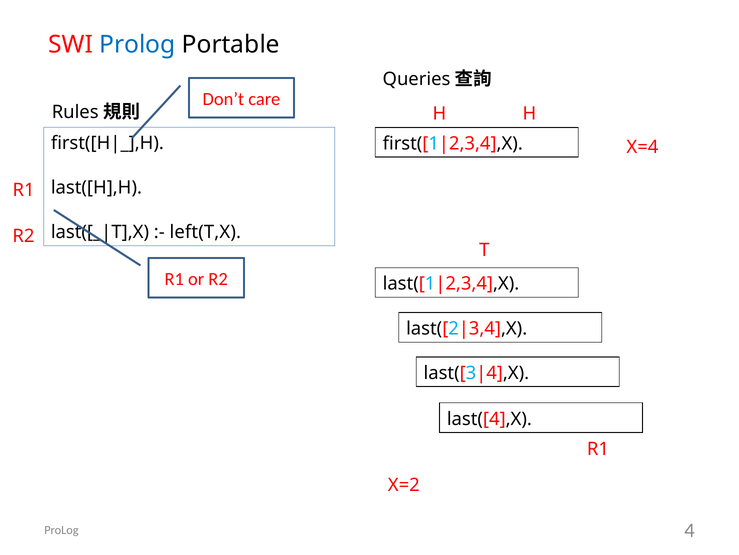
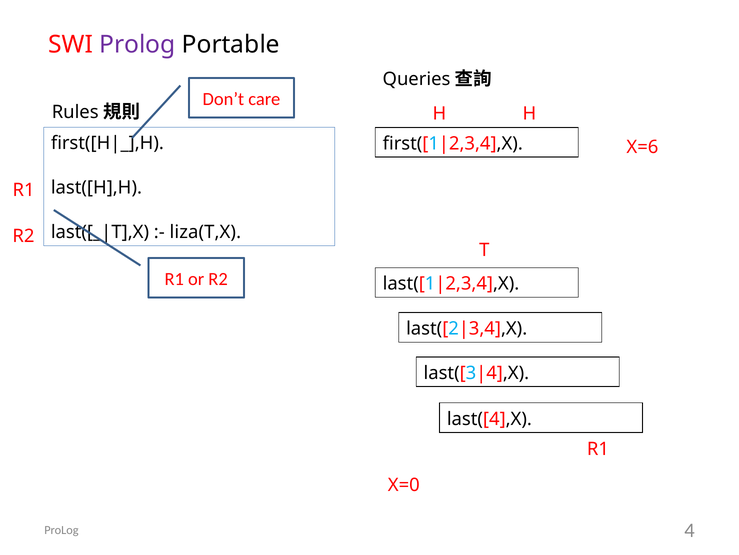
Prolog at (137, 45) colour: blue -> purple
X=4: X=4 -> X=6
left(T,X: left(T,X -> liza(T,X
X=2: X=2 -> X=0
